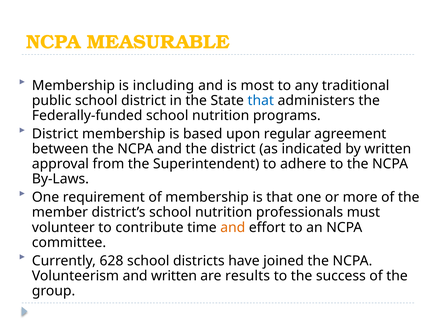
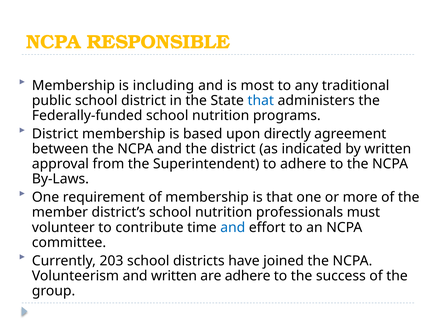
MEASURABLE: MEASURABLE -> RESPONSIBLE
regular: regular -> directly
and at (233, 227) colour: orange -> blue
628: 628 -> 203
are results: results -> adhere
